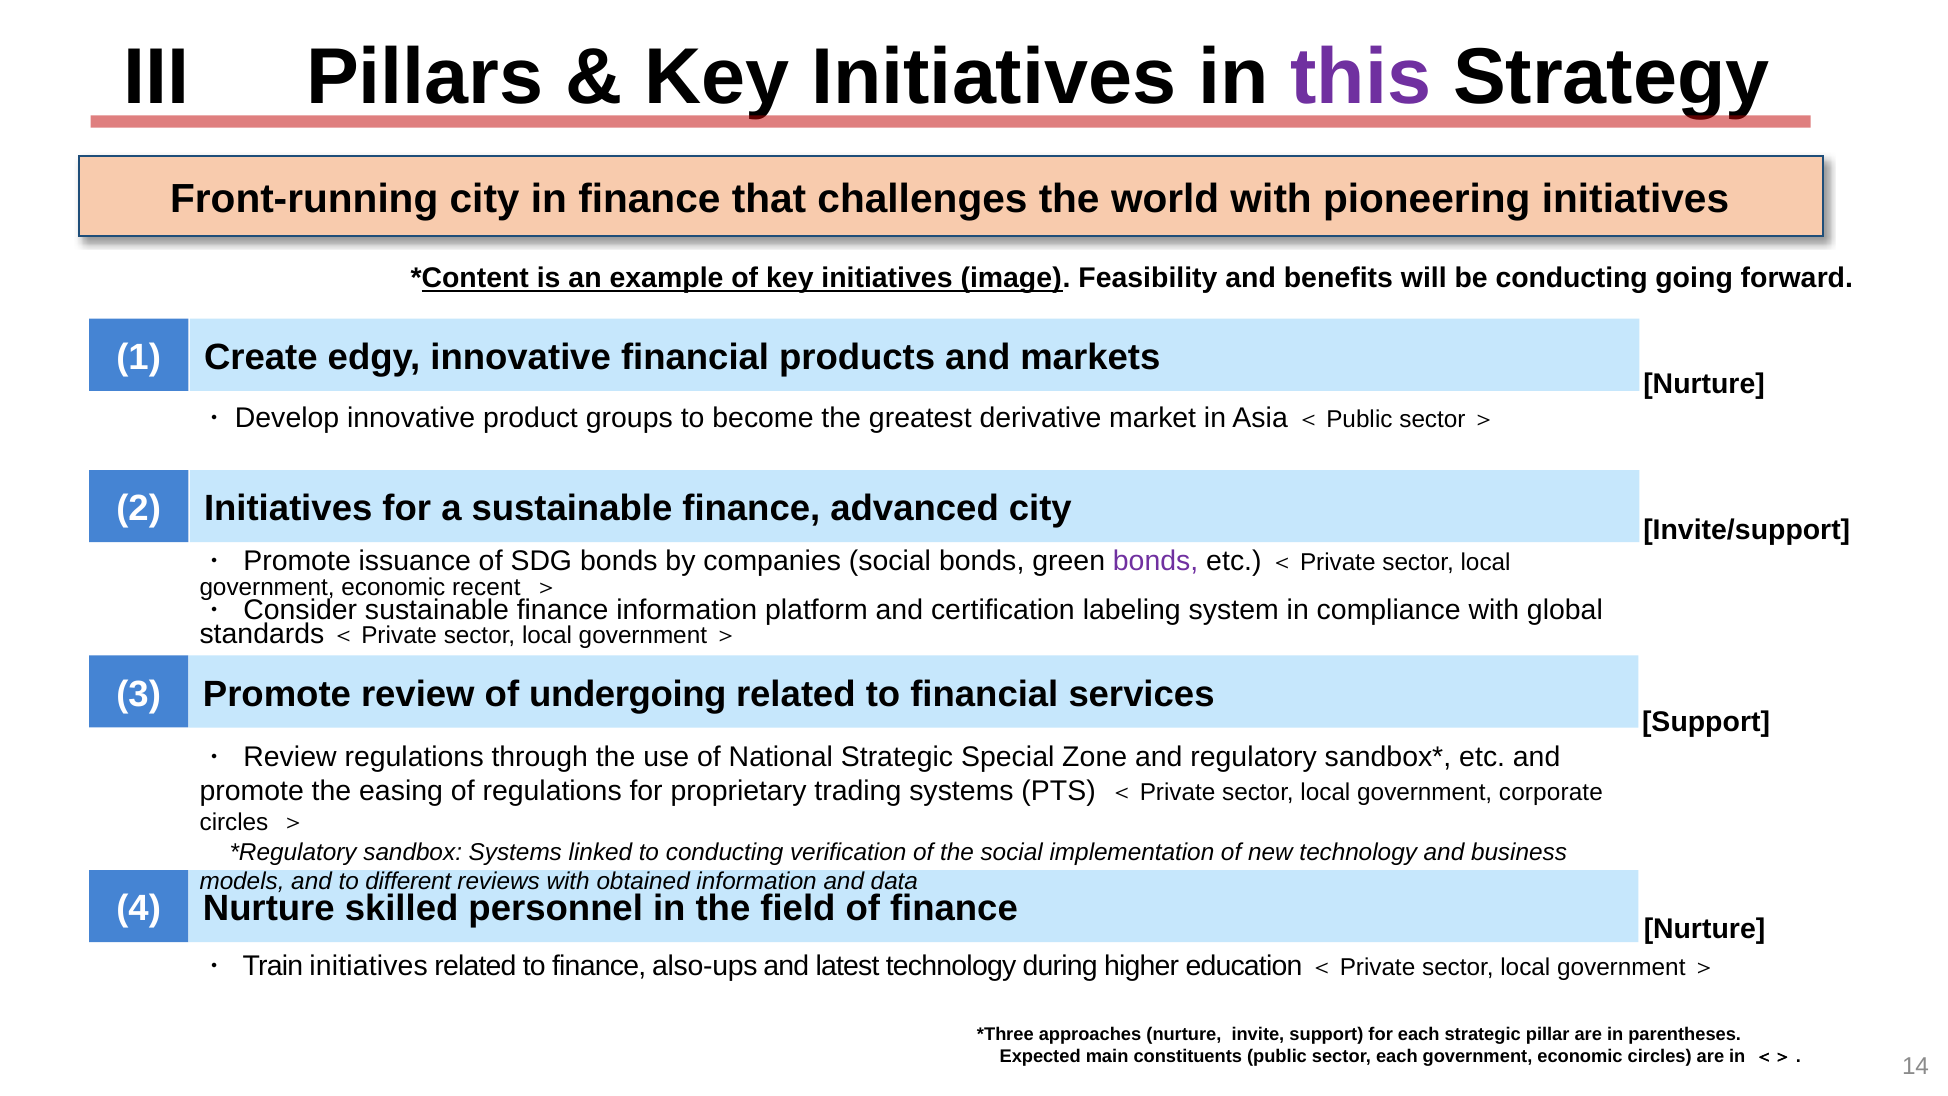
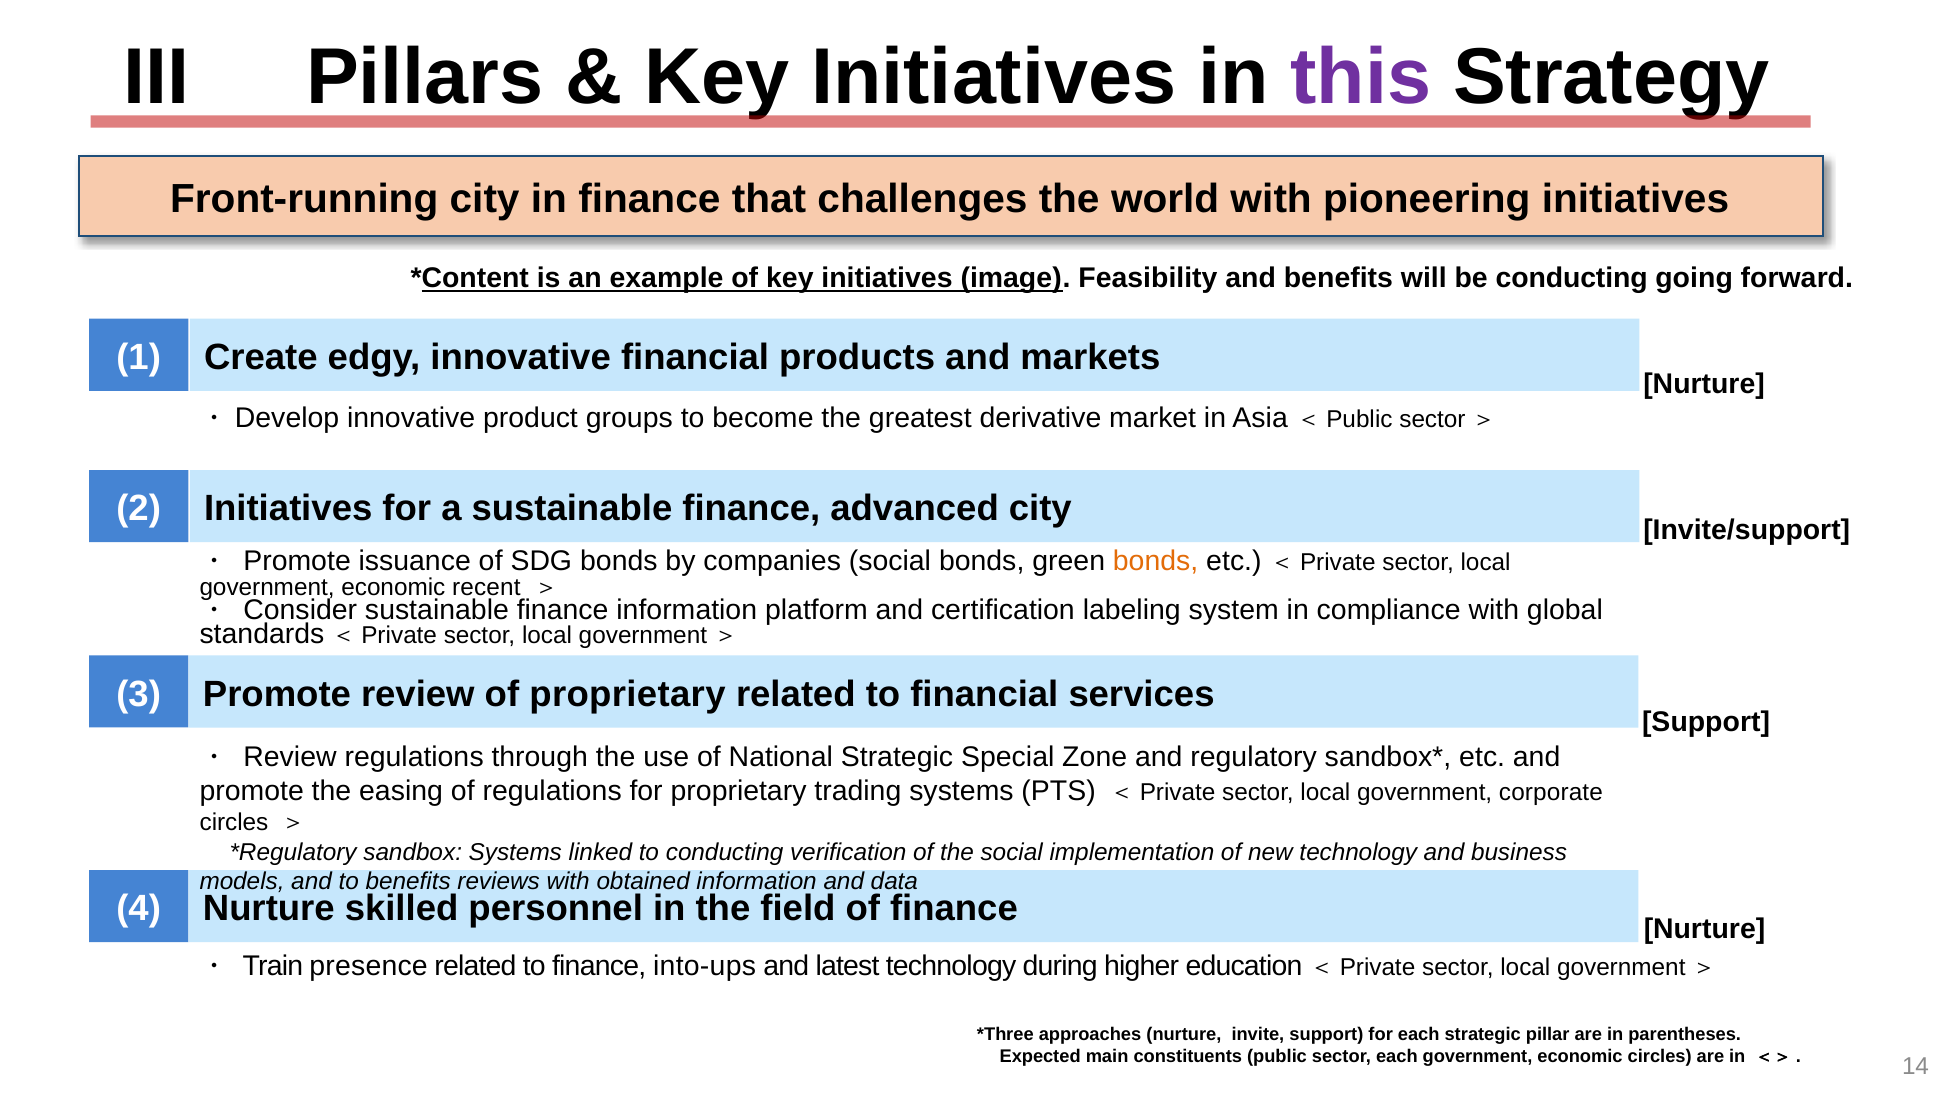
bonds at (1156, 561) colour: purple -> orange
of undergoing: undergoing -> proprietary
to different: different -> benefits
Train initiatives: initiatives -> presence
also-ups: also-ups -> into-ups
